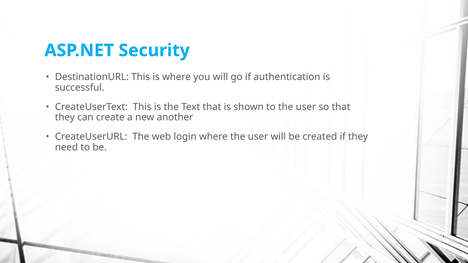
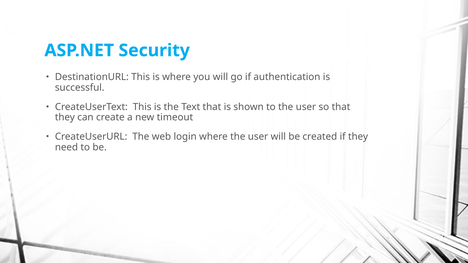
another: another -> timeout
